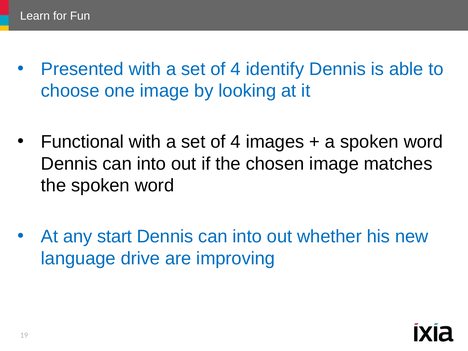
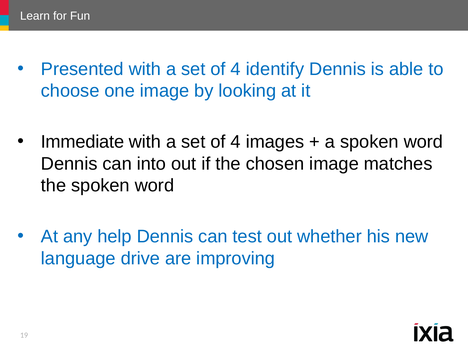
Functional: Functional -> Immediate
start: start -> help
into at (247, 237): into -> test
